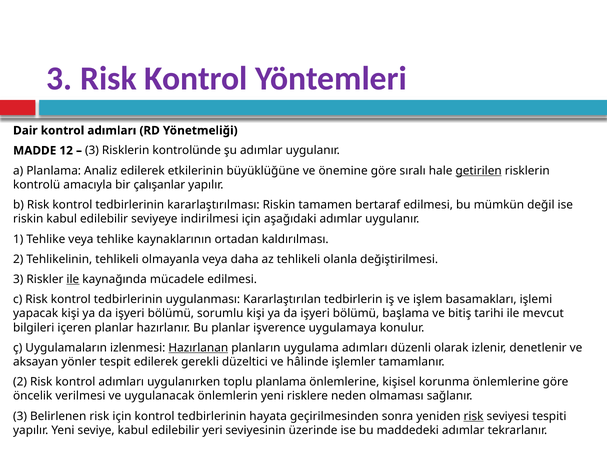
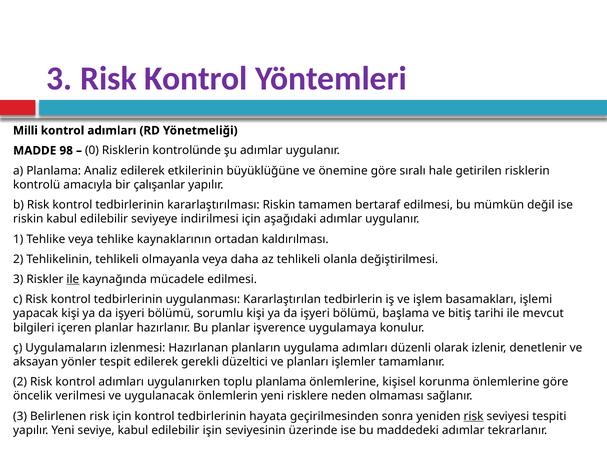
Dair: Dair -> Milli
12: 12 -> 98
3 at (92, 151): 3 -> 0
getirilen underline: present -> none
Hazırlanan underline: present -> none
hâlinde: hâlinde -> planları
yeri: yeri -> işin
